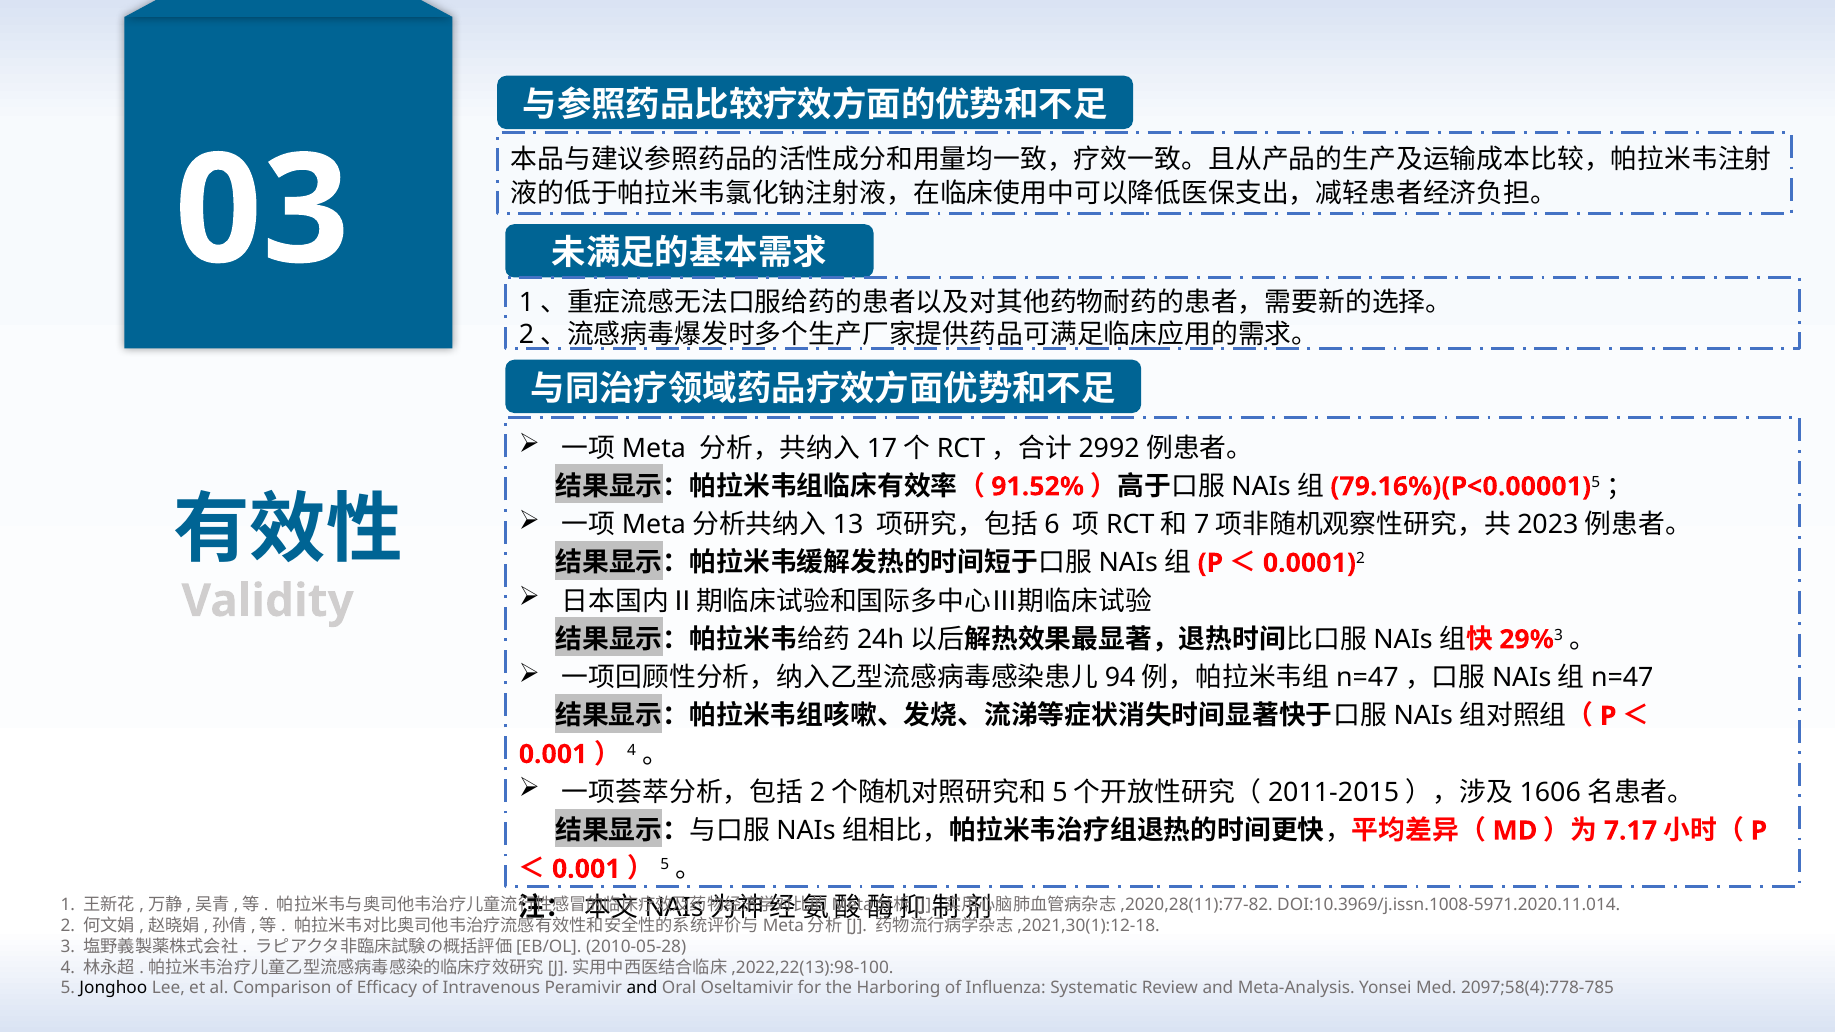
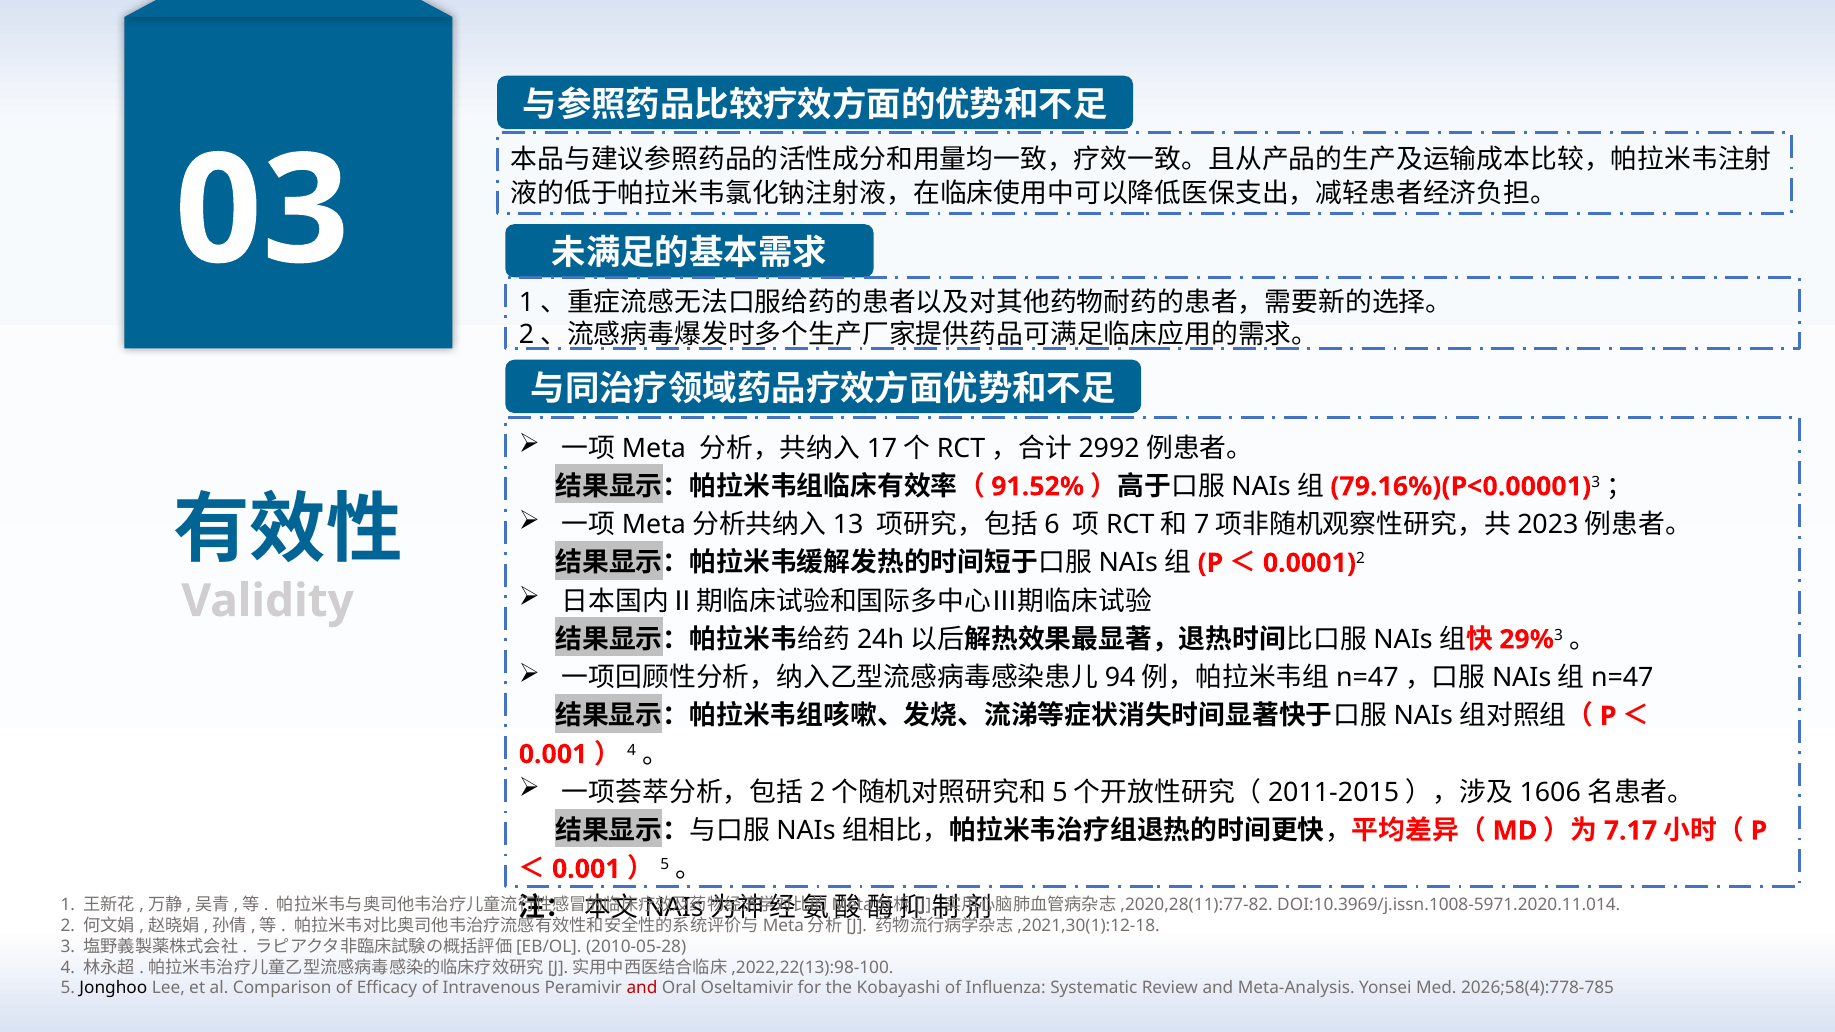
5 at (1596, 482): 5 -> 3
and at (642, 988) colour: black -> red
Harboring: Harboring -> Kobayashi
2097;58(4):778-785: 2097;58(4):778-785 -> 2026;58(4):778-785
